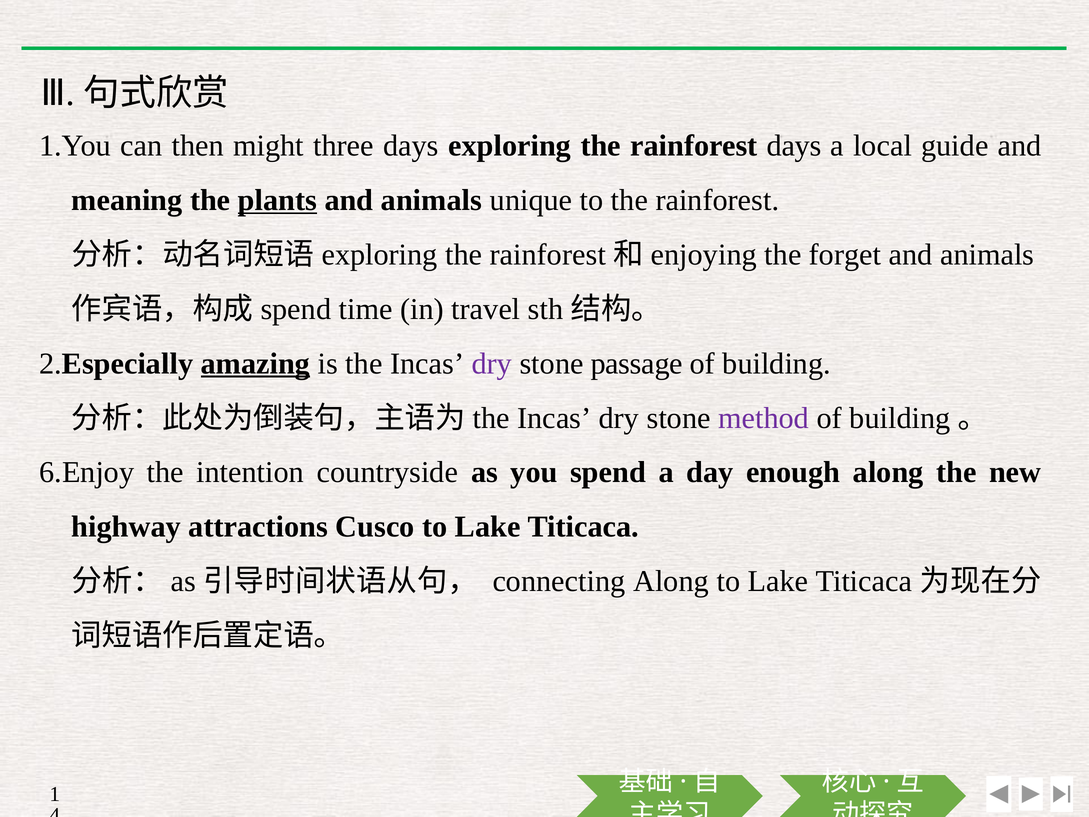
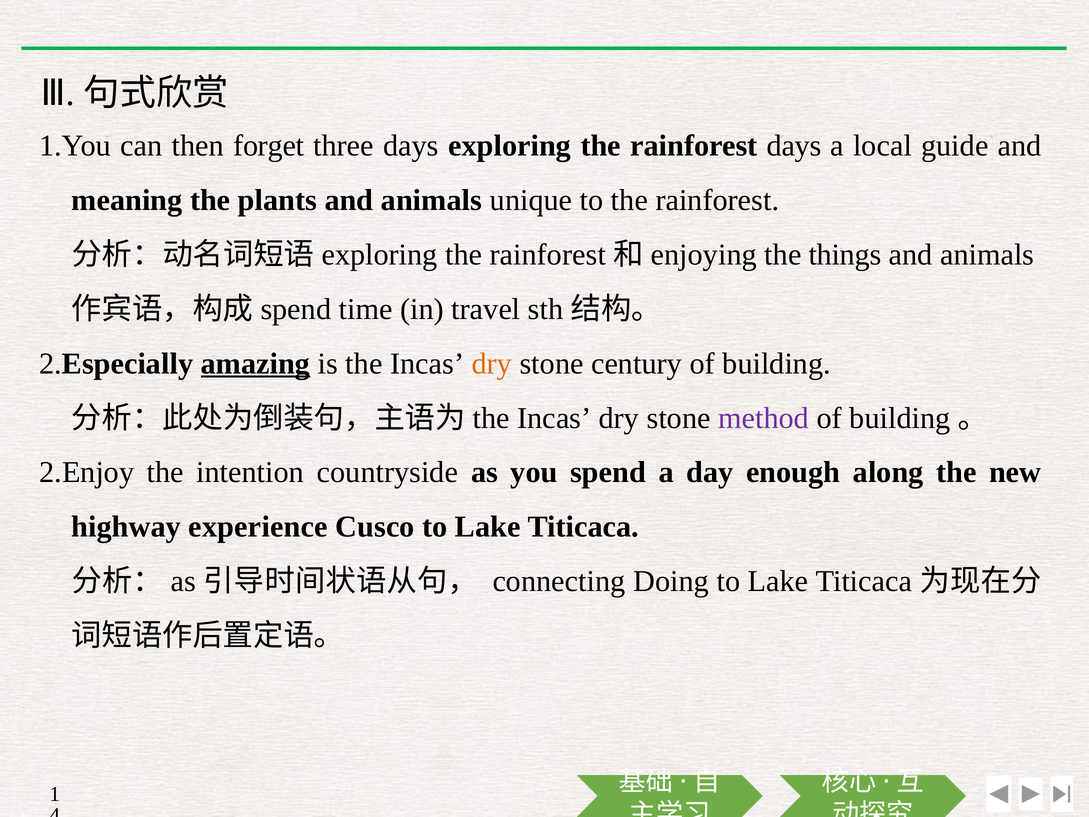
might: might -> forget
plants underline: present -> none
forget: forget -> things
dry at (492, 363) colour: purple -> orange
passage: passage -> century
6.Enjoy: 6.Enjoy -> 2.Enjoy
attractions: attractions -> experience
connecting Along: Along -> Doing
